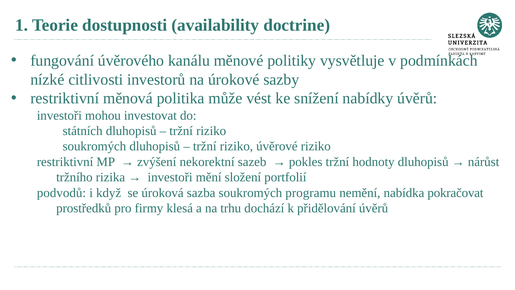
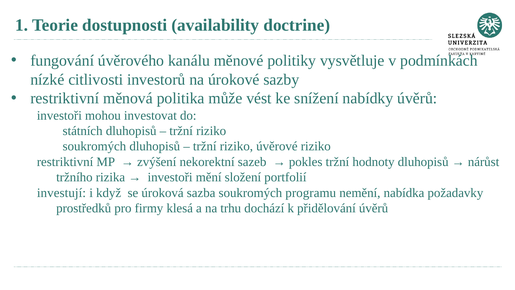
podvodů: podvodů -> investují
pokračovat: pokračovat -> požadavky
